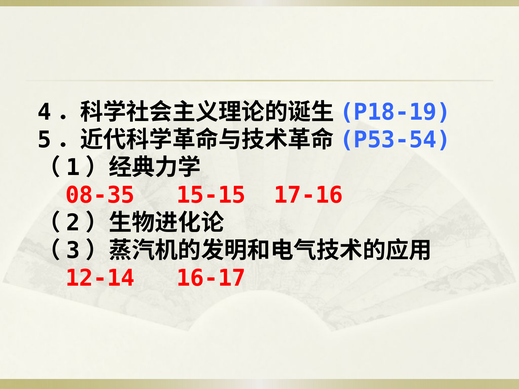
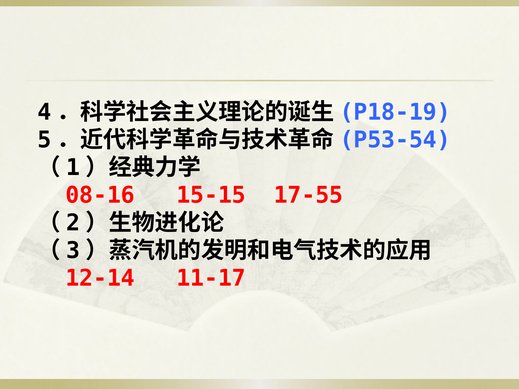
08-35: 08-35 -> 08-16
17-16: 17-16 -> 17-55
16-17: 16-17 -> 11-17
